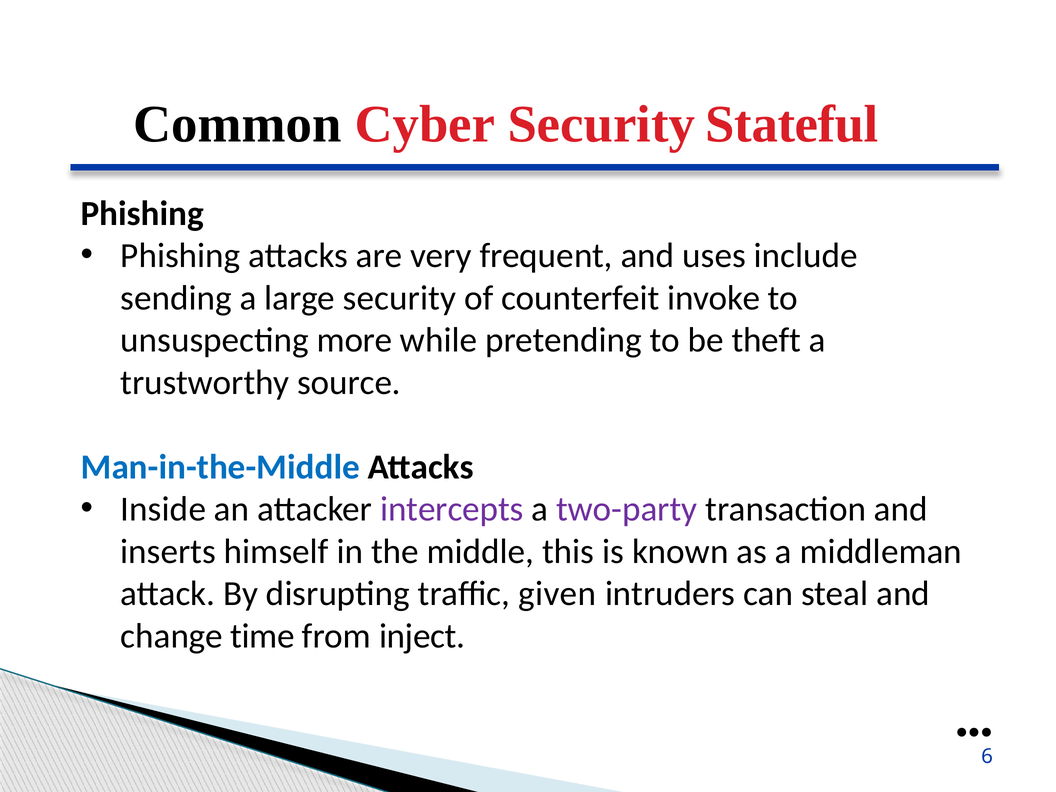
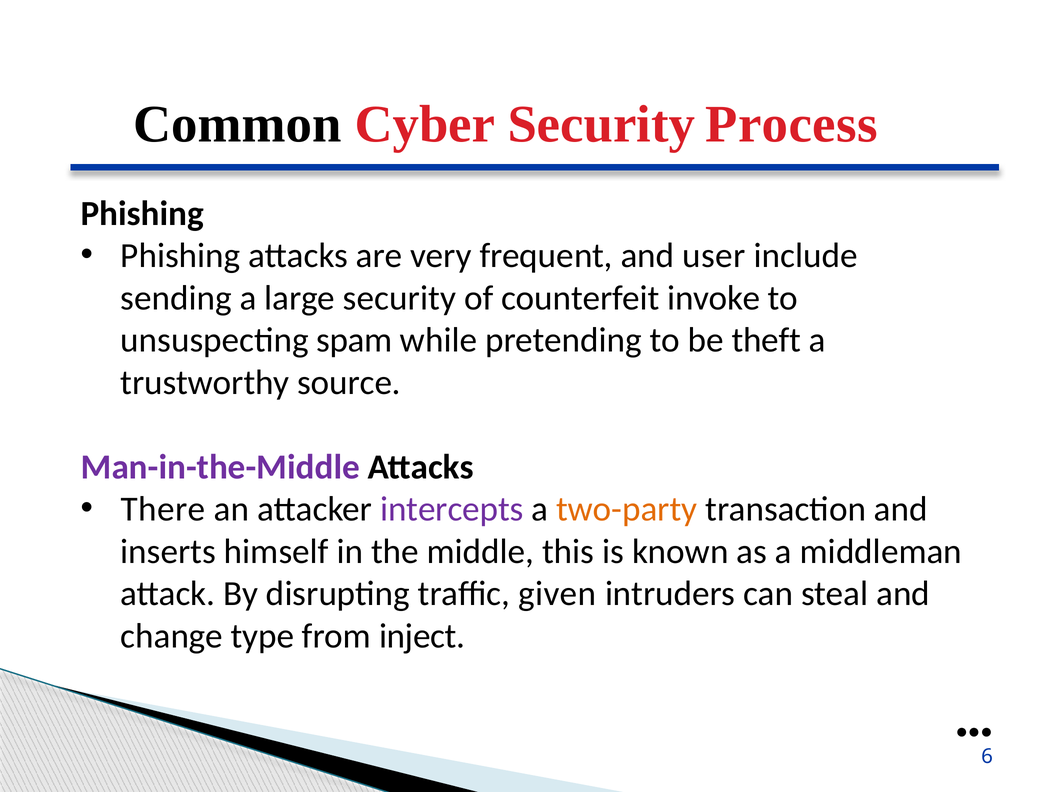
Stateful: Stateful -> Process
uses: uses -> user
more: more -> spam
Man-in-the-Middle colour: blue -> purple
Inside: Inside -> There
two-party colour: purple -> orange
time: time -> type
